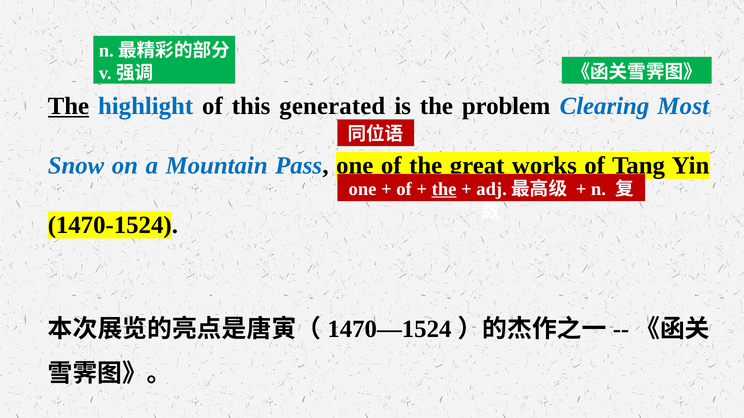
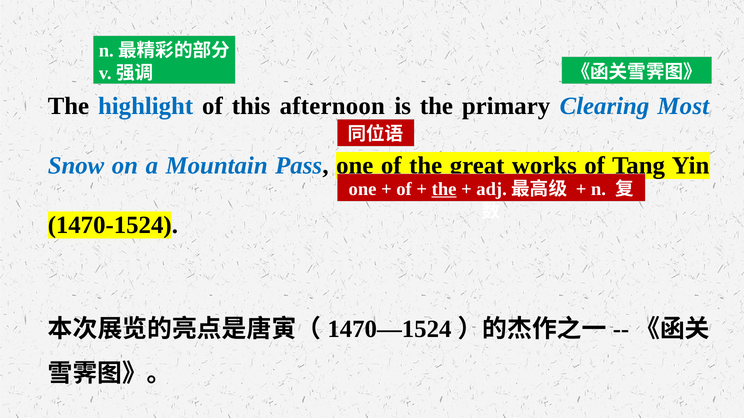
The at (68, 106) underline: present -> none
generated: generated -> afternoon
problem: problem -> primary
